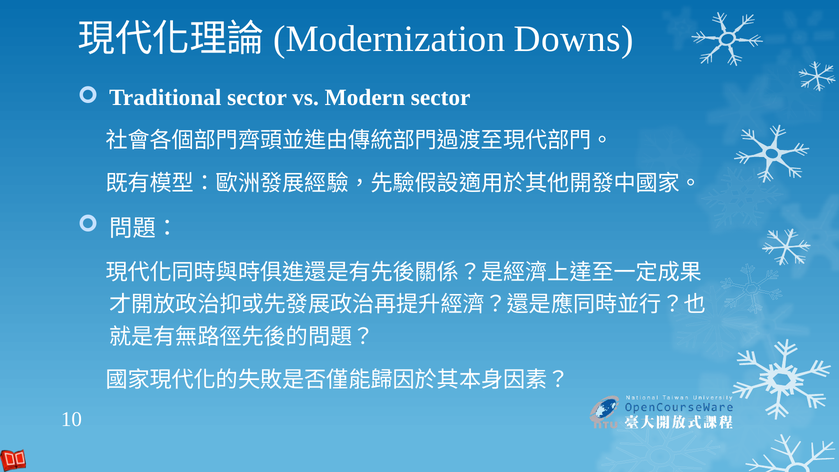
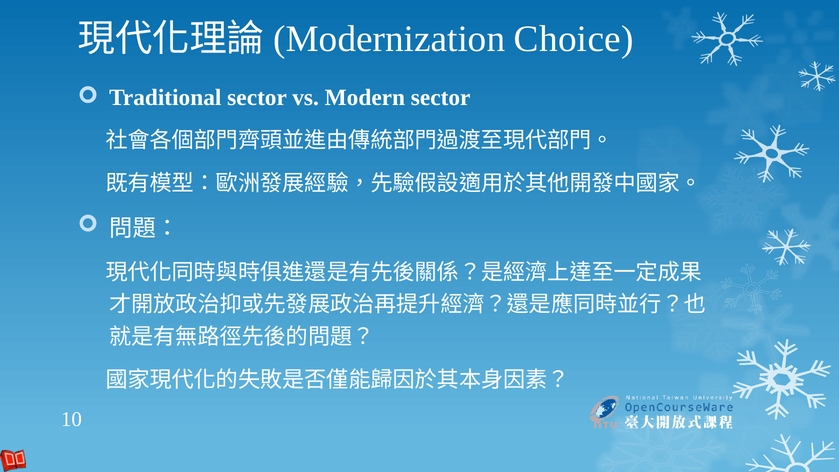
Downs: Downs -> Choice
